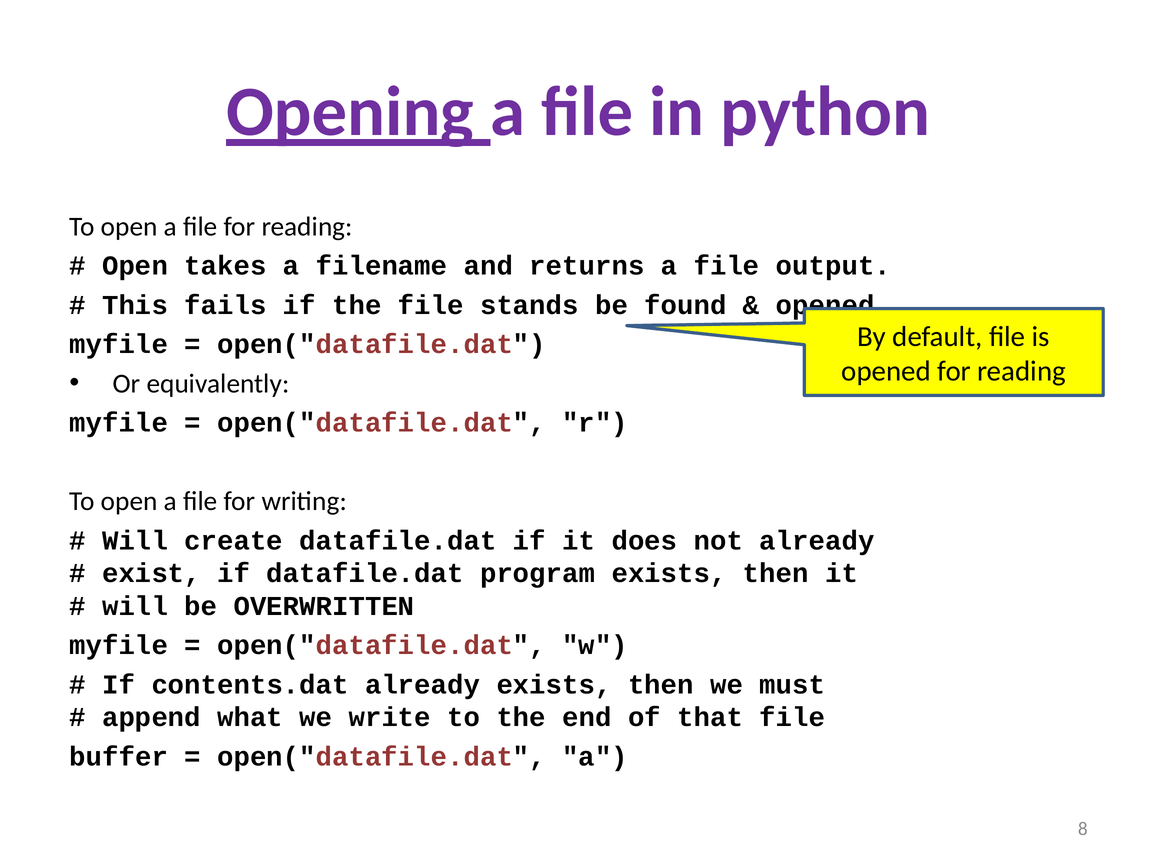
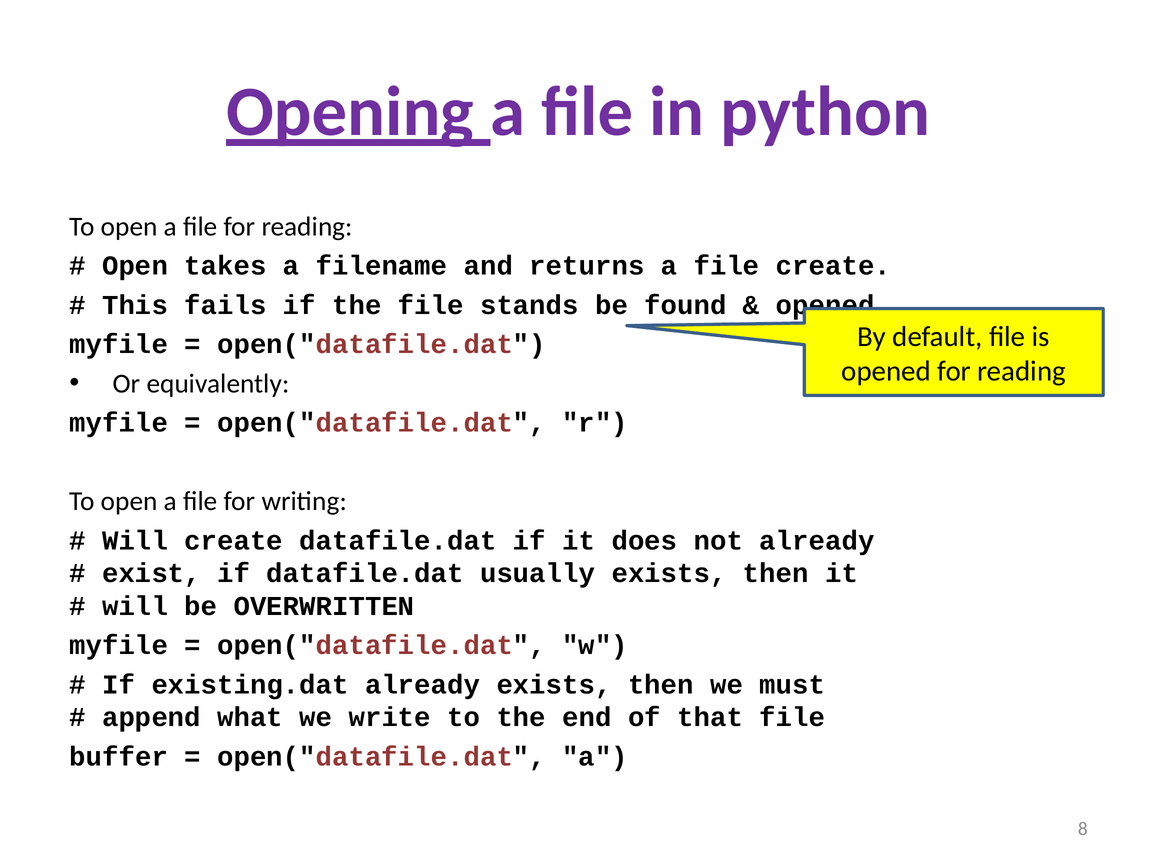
file output: output -> create
program: program -> usually
contents.dat: contents.dat -> existing.dat
